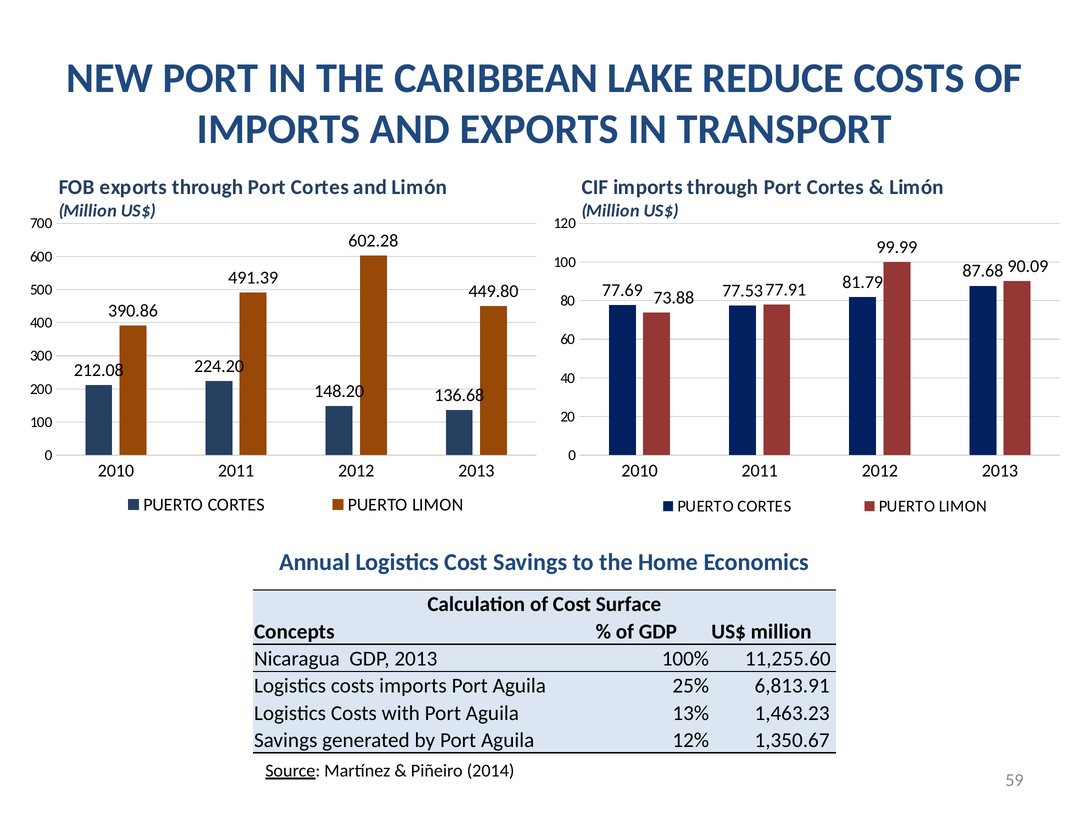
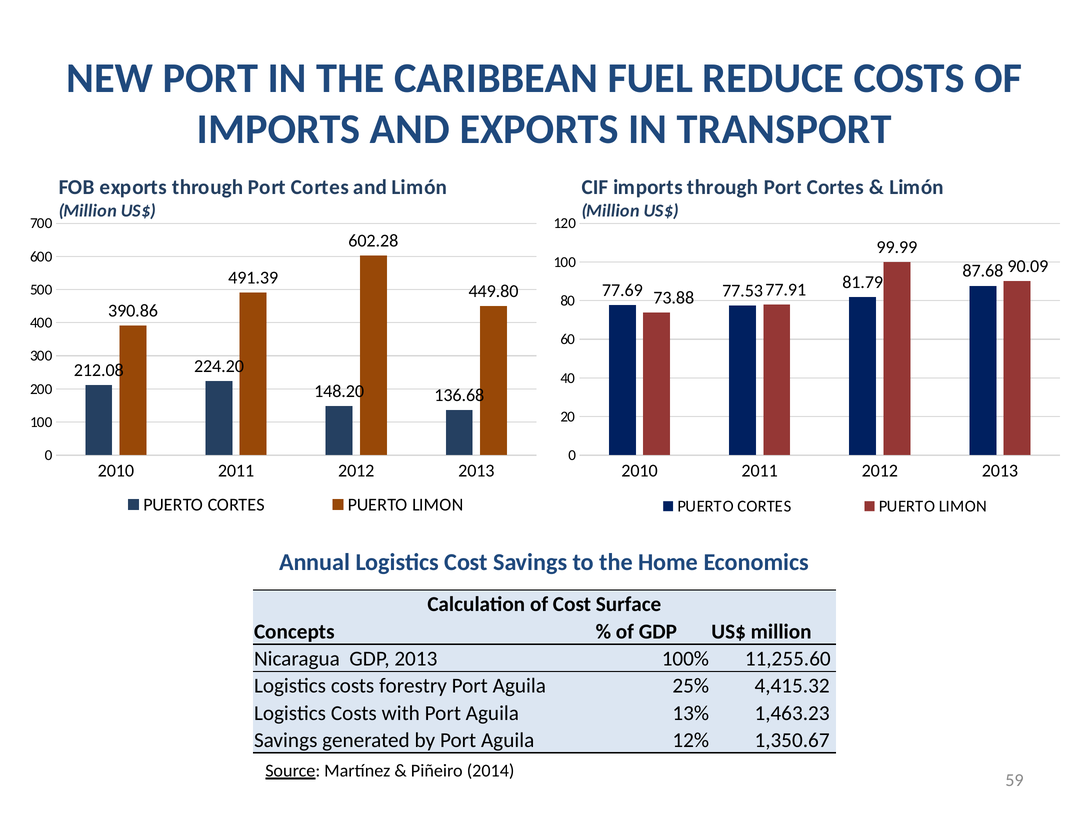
LAKE: LAKE -> FUEL
costs imports: imports -> forestry
6,813.91: 6,813.91 -> 4,415.32
